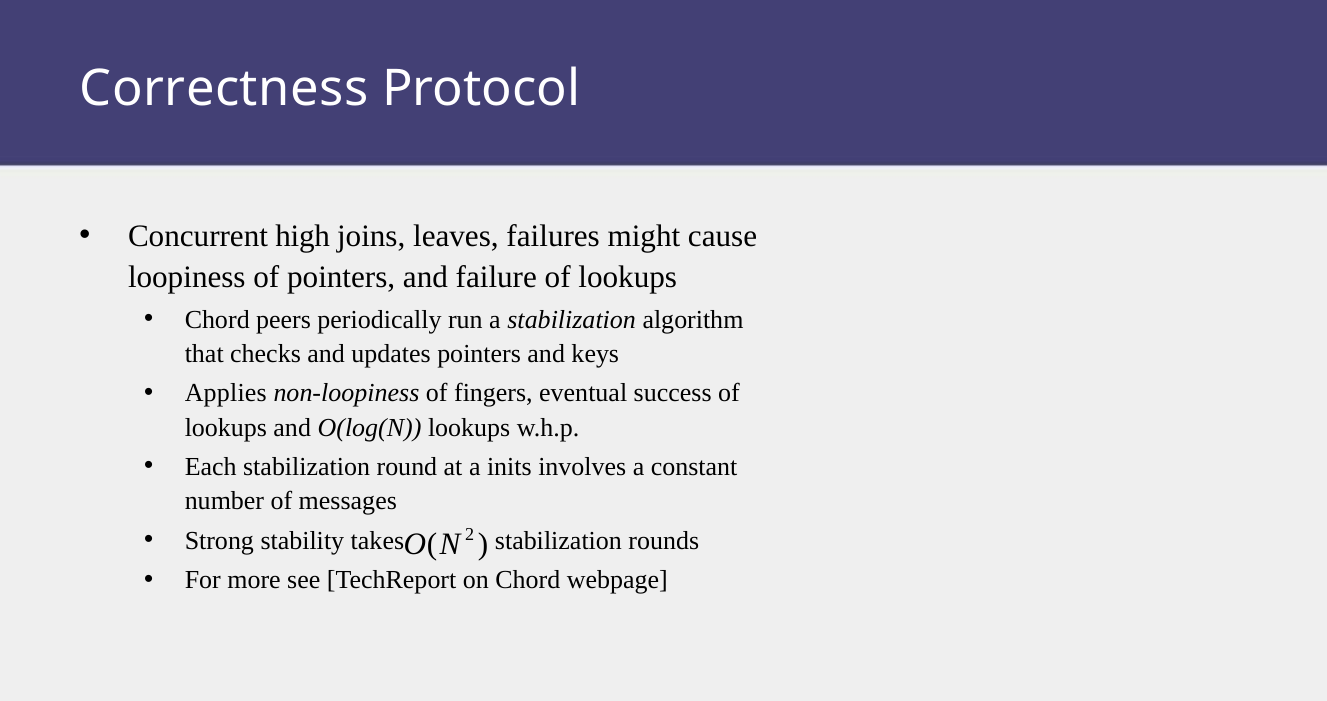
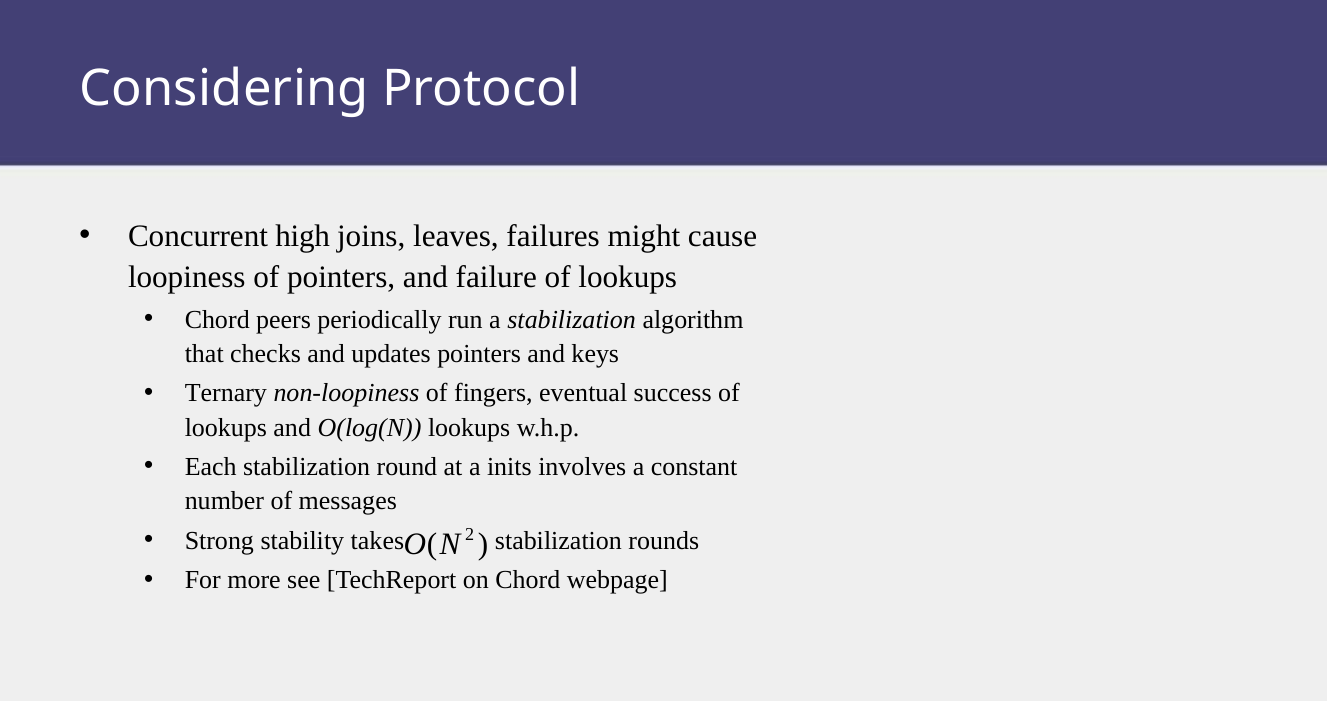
Correctness: Correctness -> Considering
Applies: Applies -> Ternary
